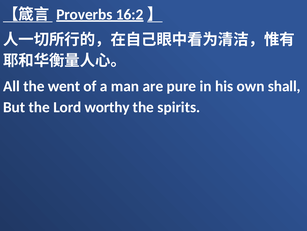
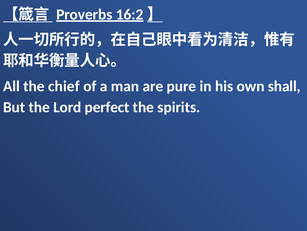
went: went -> chief
worthy: worthy -> perfect
